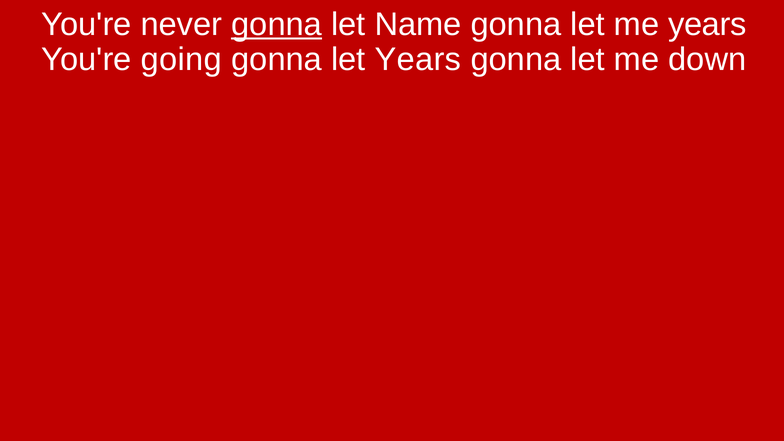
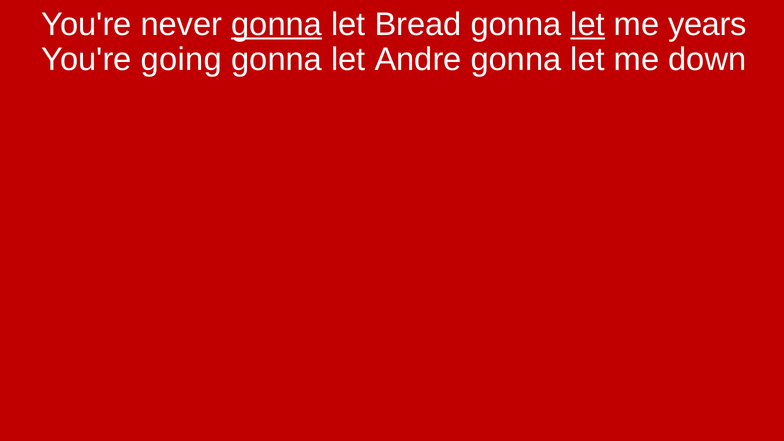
Name: Name -> Bread
let at (588, 24) underline: none -> present
let Years: Years -> Andre
